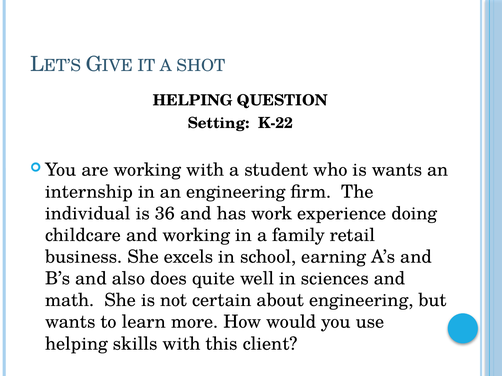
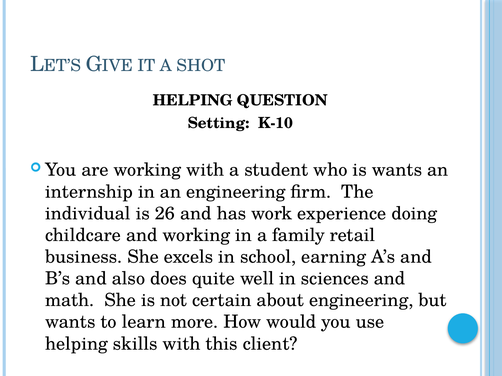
K-22: K-22 -> K-10
36: 36 -> 26
